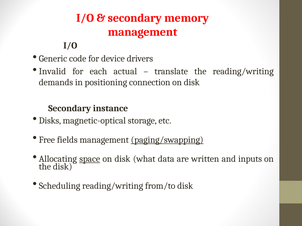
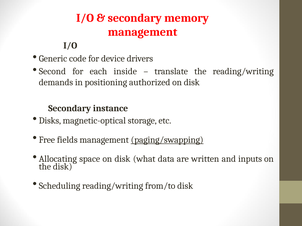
Invalid: Invalid -> Second
actual: actual -> inside
connection: connection -> authorized
space underline: present -> none
